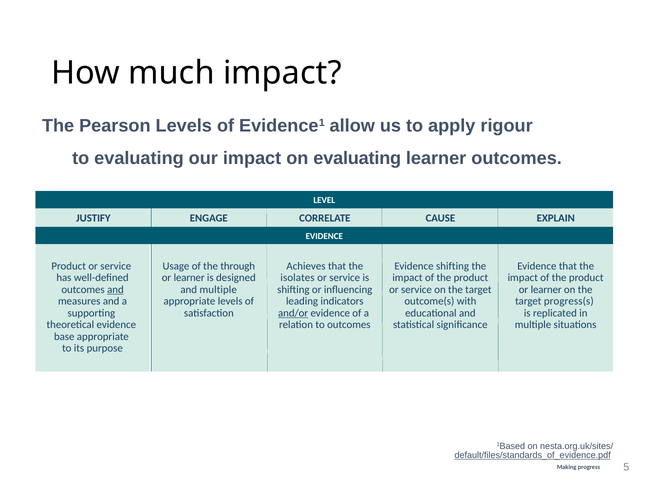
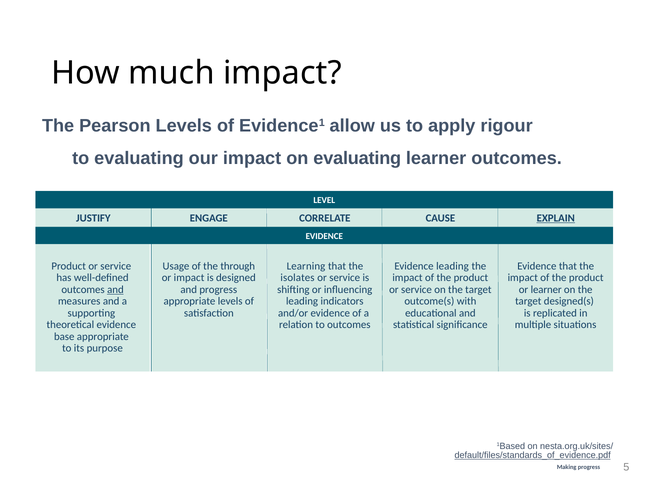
EXPLAIN underline: none -> present
Achieves: Achieves -> Learning
Evidence shifting: shifting -> leading
learner at (189, 278): learner -> impact
and multiple: multiple -> progress
progress(s: progress(s -> designed(s
and/or underline: present -> none
